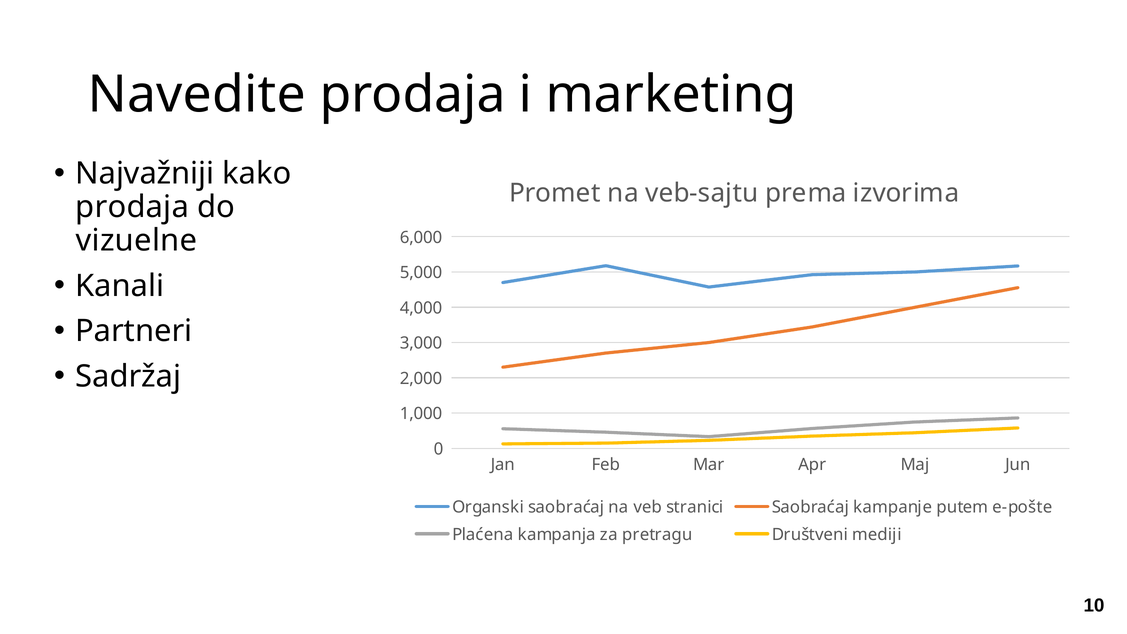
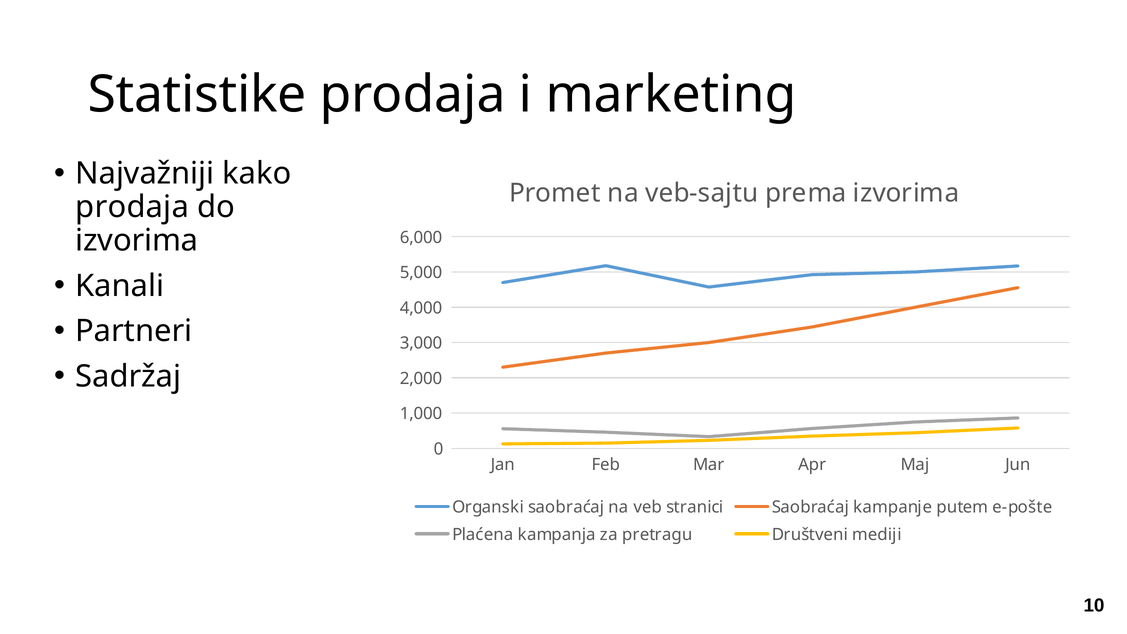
Navedite: Navedite -> Statistike
vizuelne at (137, 241): vizuelne -> izvorima
